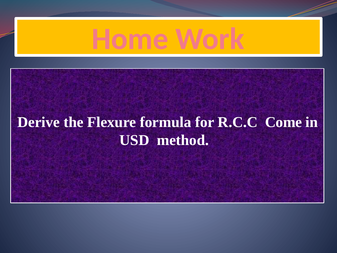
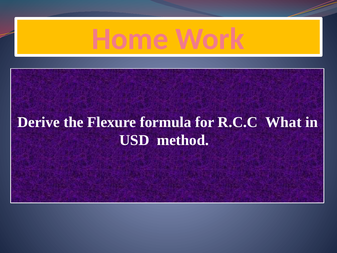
Come: Come -> What
